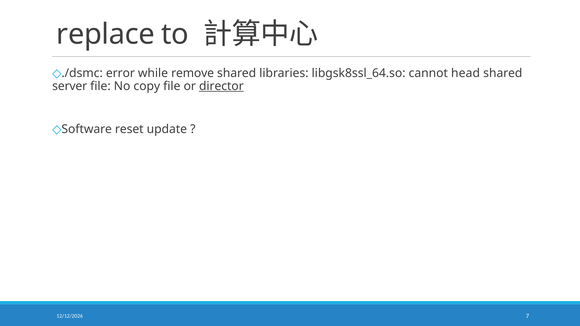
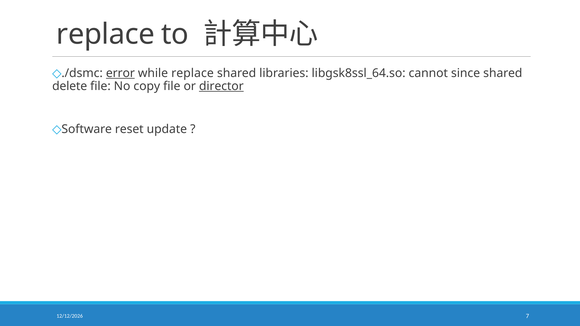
error underline: none -> present
while remove: remove -> replace
head: head -> since
server: server -> delete
